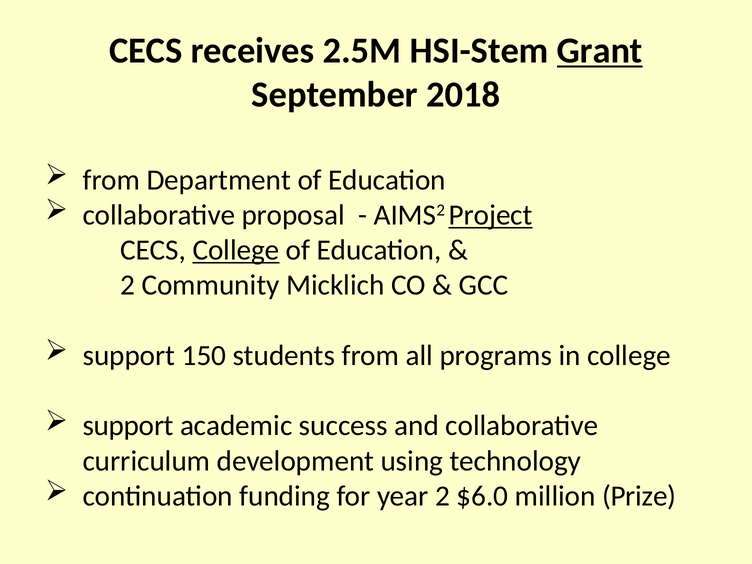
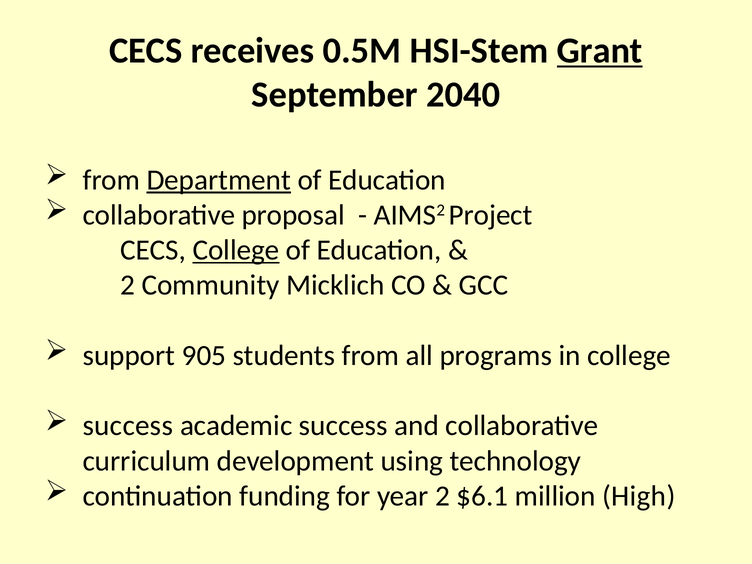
2.5M: 2.5M -> 0.5M
2018: 2018 -> 2040
Department underline: none -> present
Project underline: present -> none
150: 150 -> 905
support at (128, 426): support -> success
$6.0: $6.0 -> $6.1
Prize: Prize -> High
